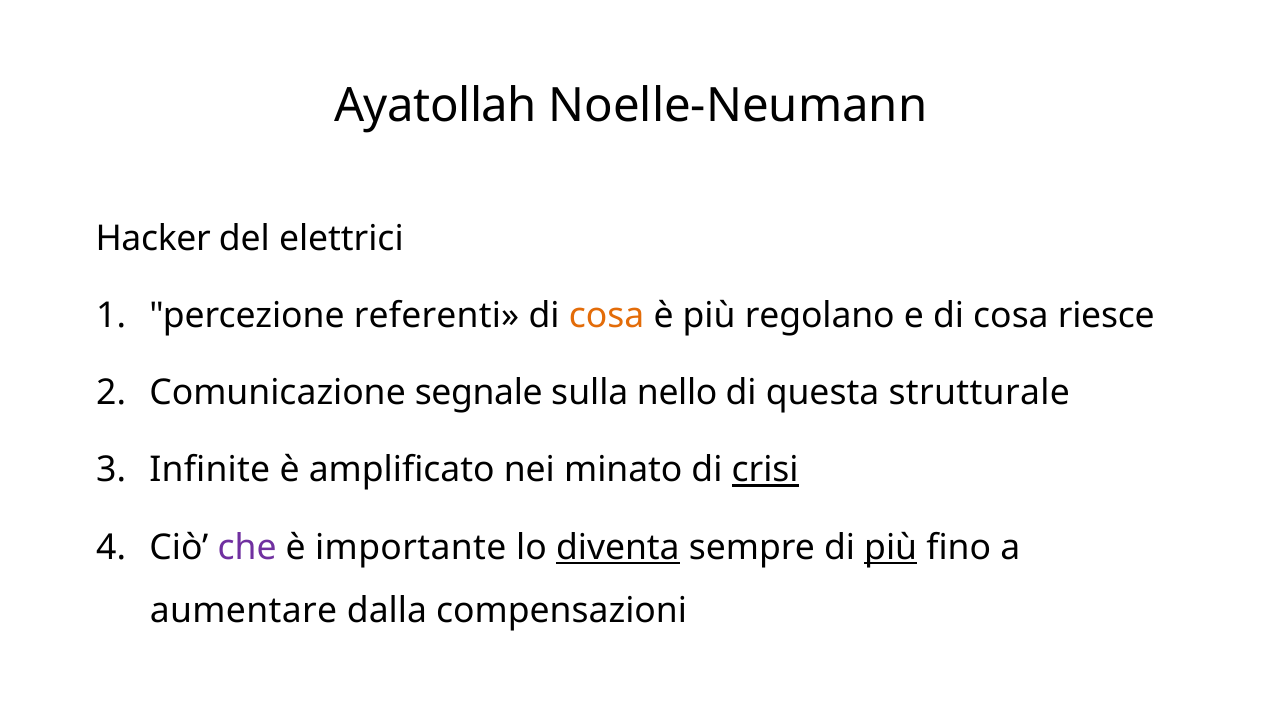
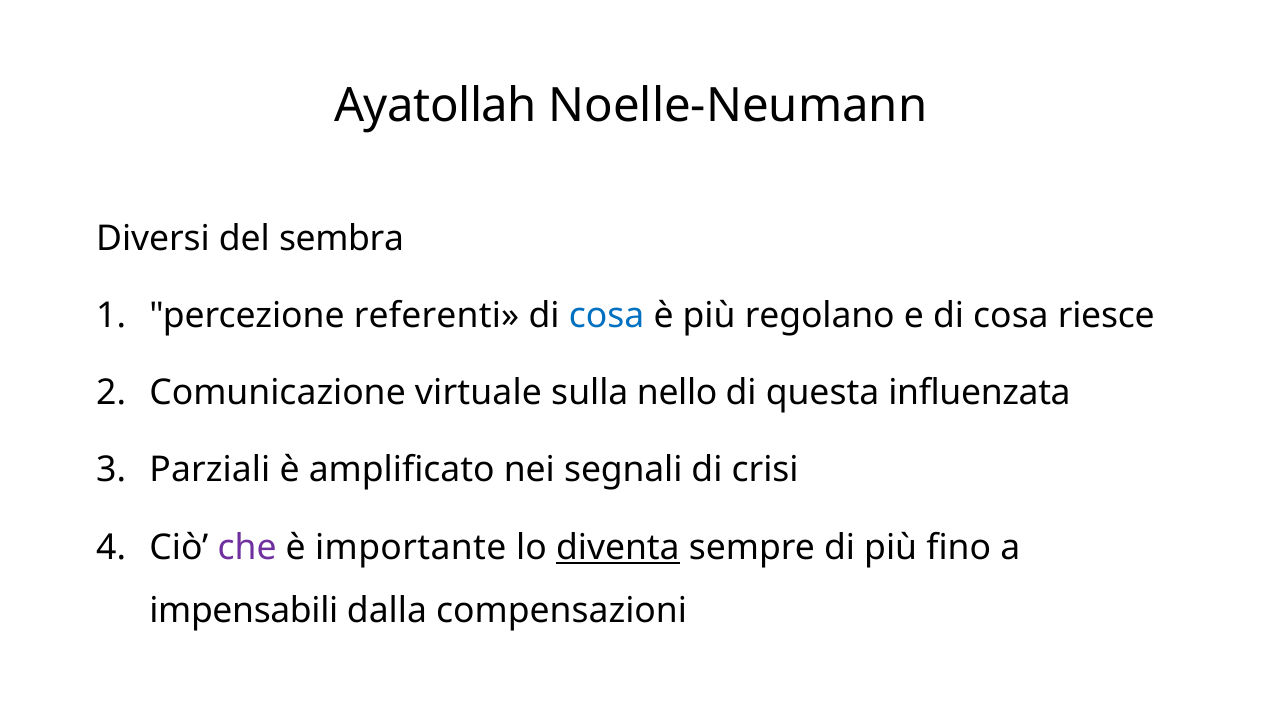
Hacker: Hacker -> Diversi
elettrici: elettrici -> sembra
cosa at (607, 316) colour: orange -> blue
segnale: segnale -> virtuale
strutturale: strutturale -> influenzata
Infinite: Infinite -> Parziali
minato: minato -> segnali
crisi underline: present -> none
più at (891, 547) underline: present -> none
aumentare: aumentare -> impensabili
